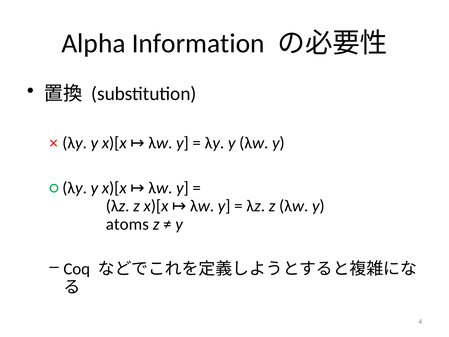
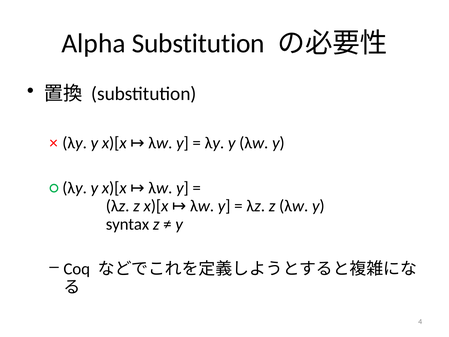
Alpha Information: Information -> Substitution
atoms: atoms -> syntax
